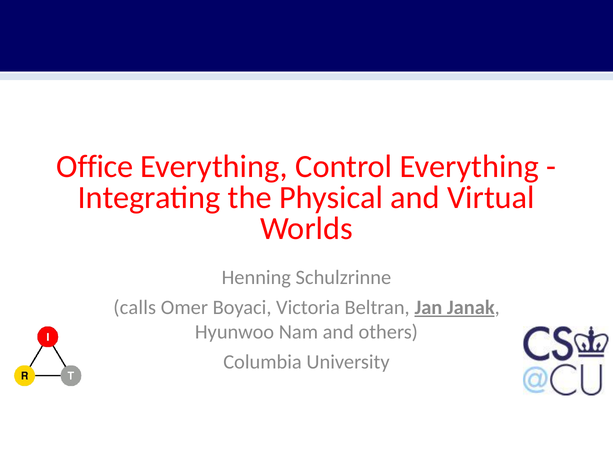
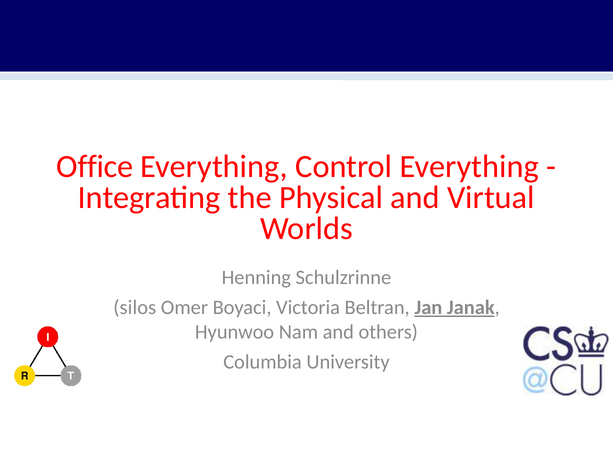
calls: calls -> silos
